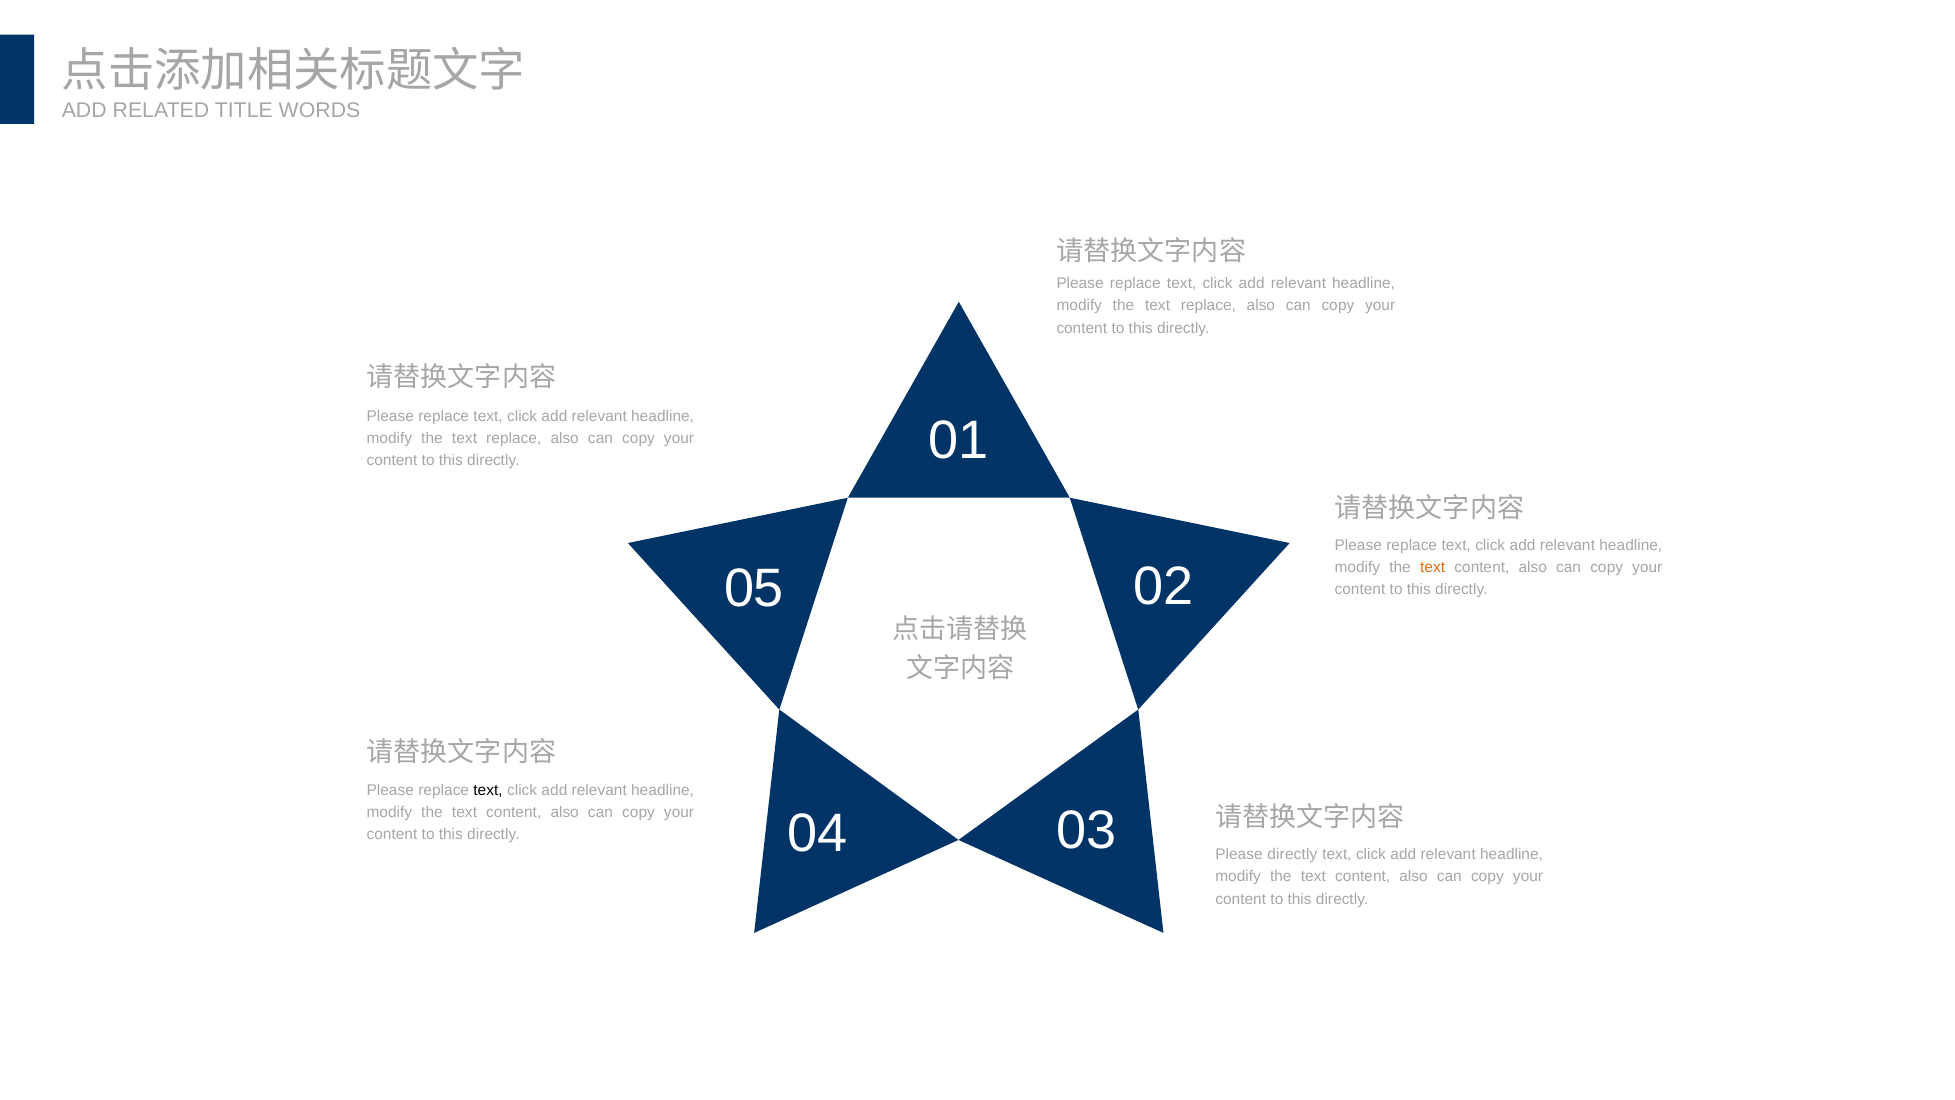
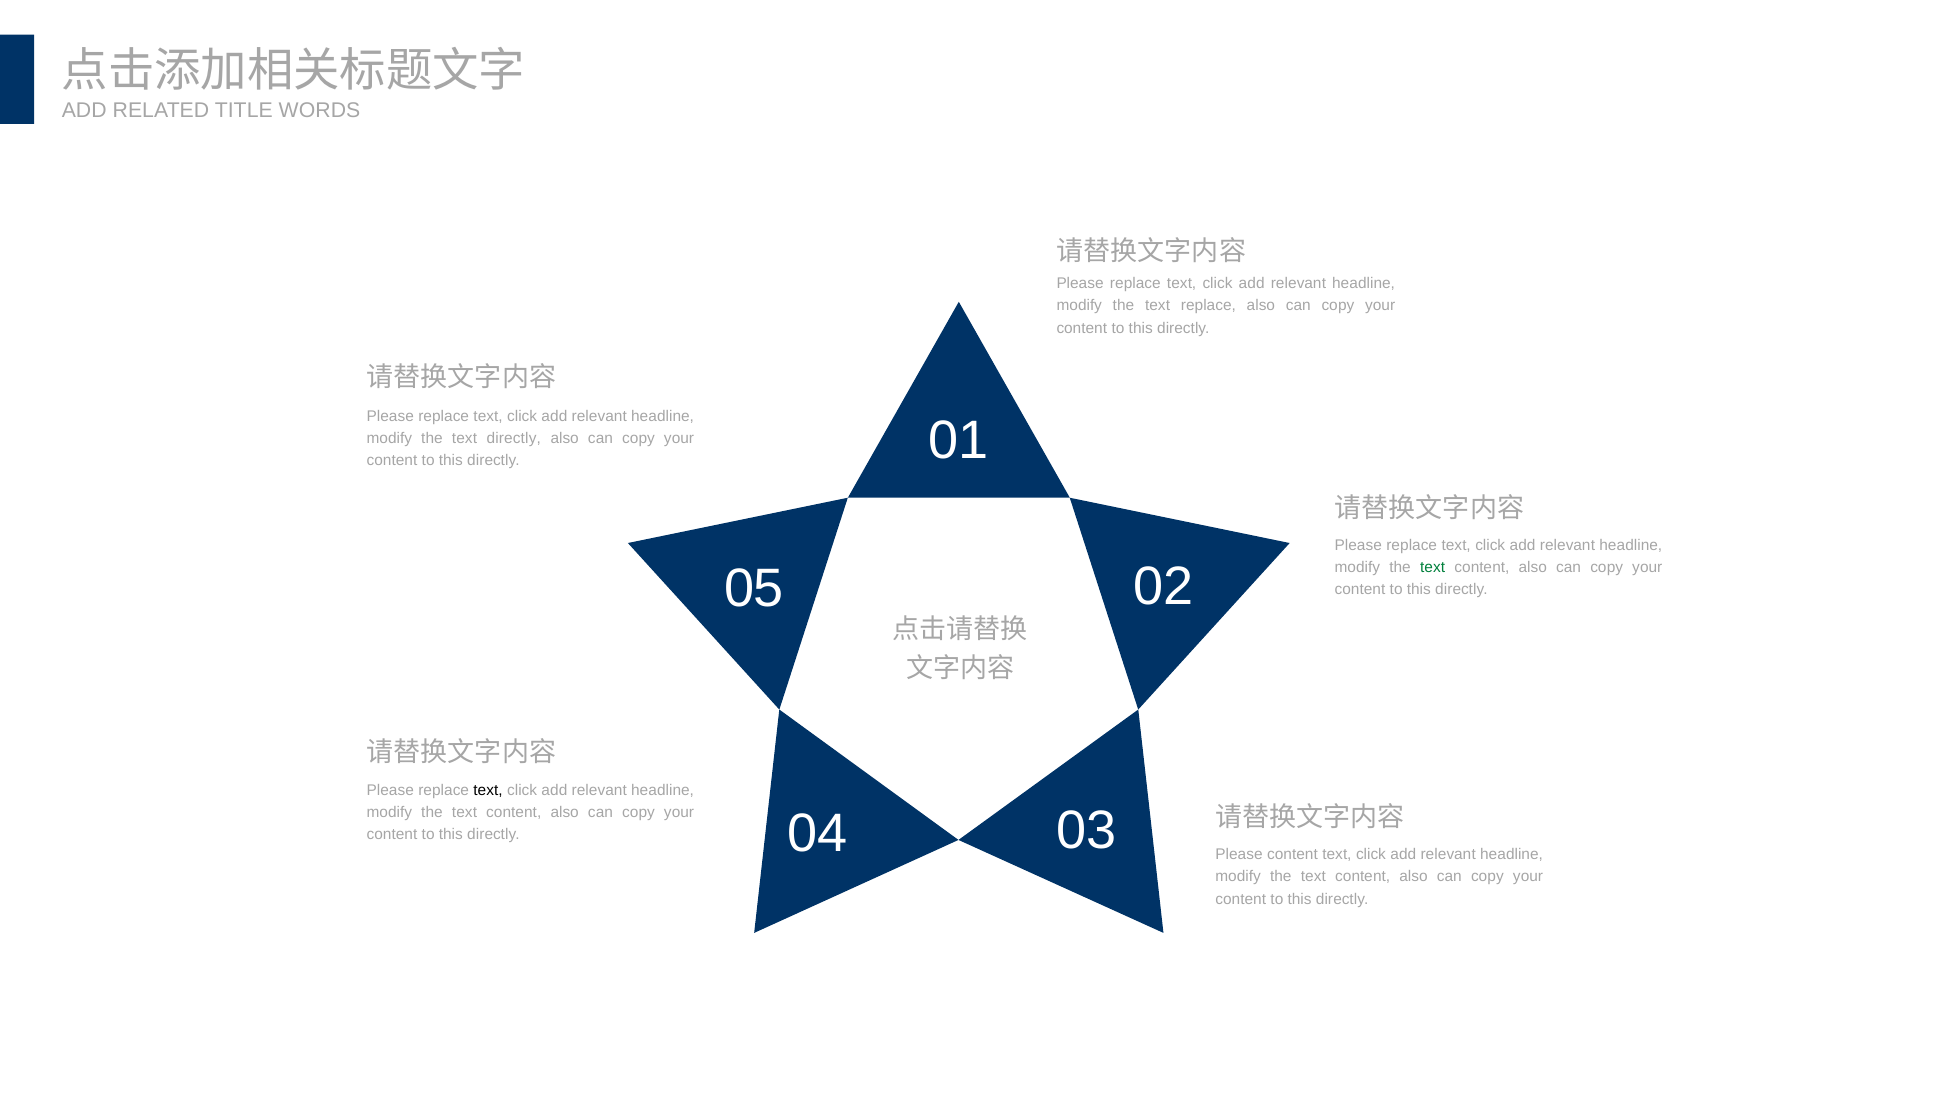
replace at (514, 438): replace -> directly
text at (1433, 567) colour: orange -> green
Please directly: directly -> content
